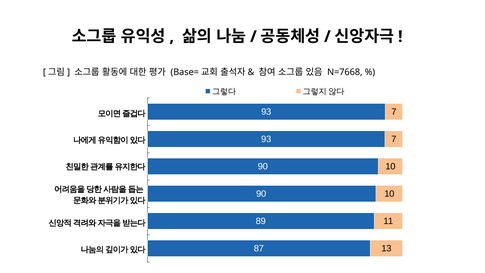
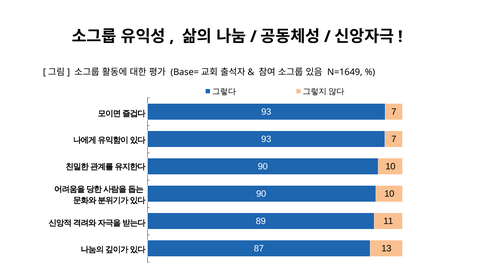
N=7668: N=7668 -> N=1649
